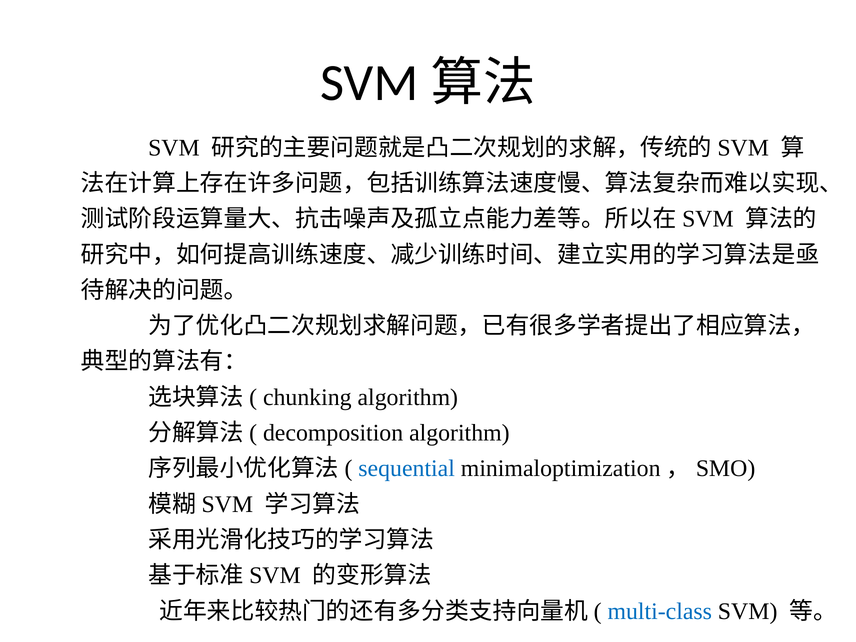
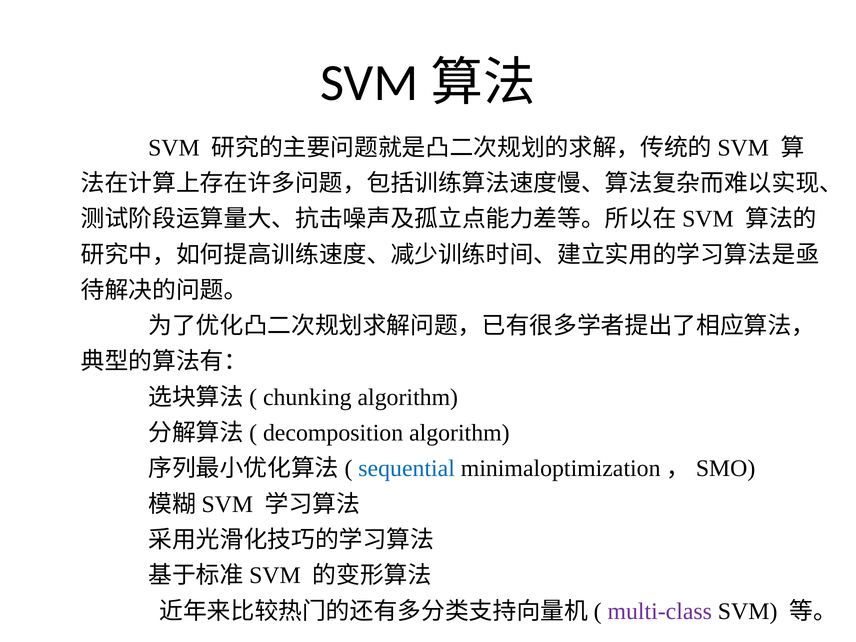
multi-class colour: blue -> purple
